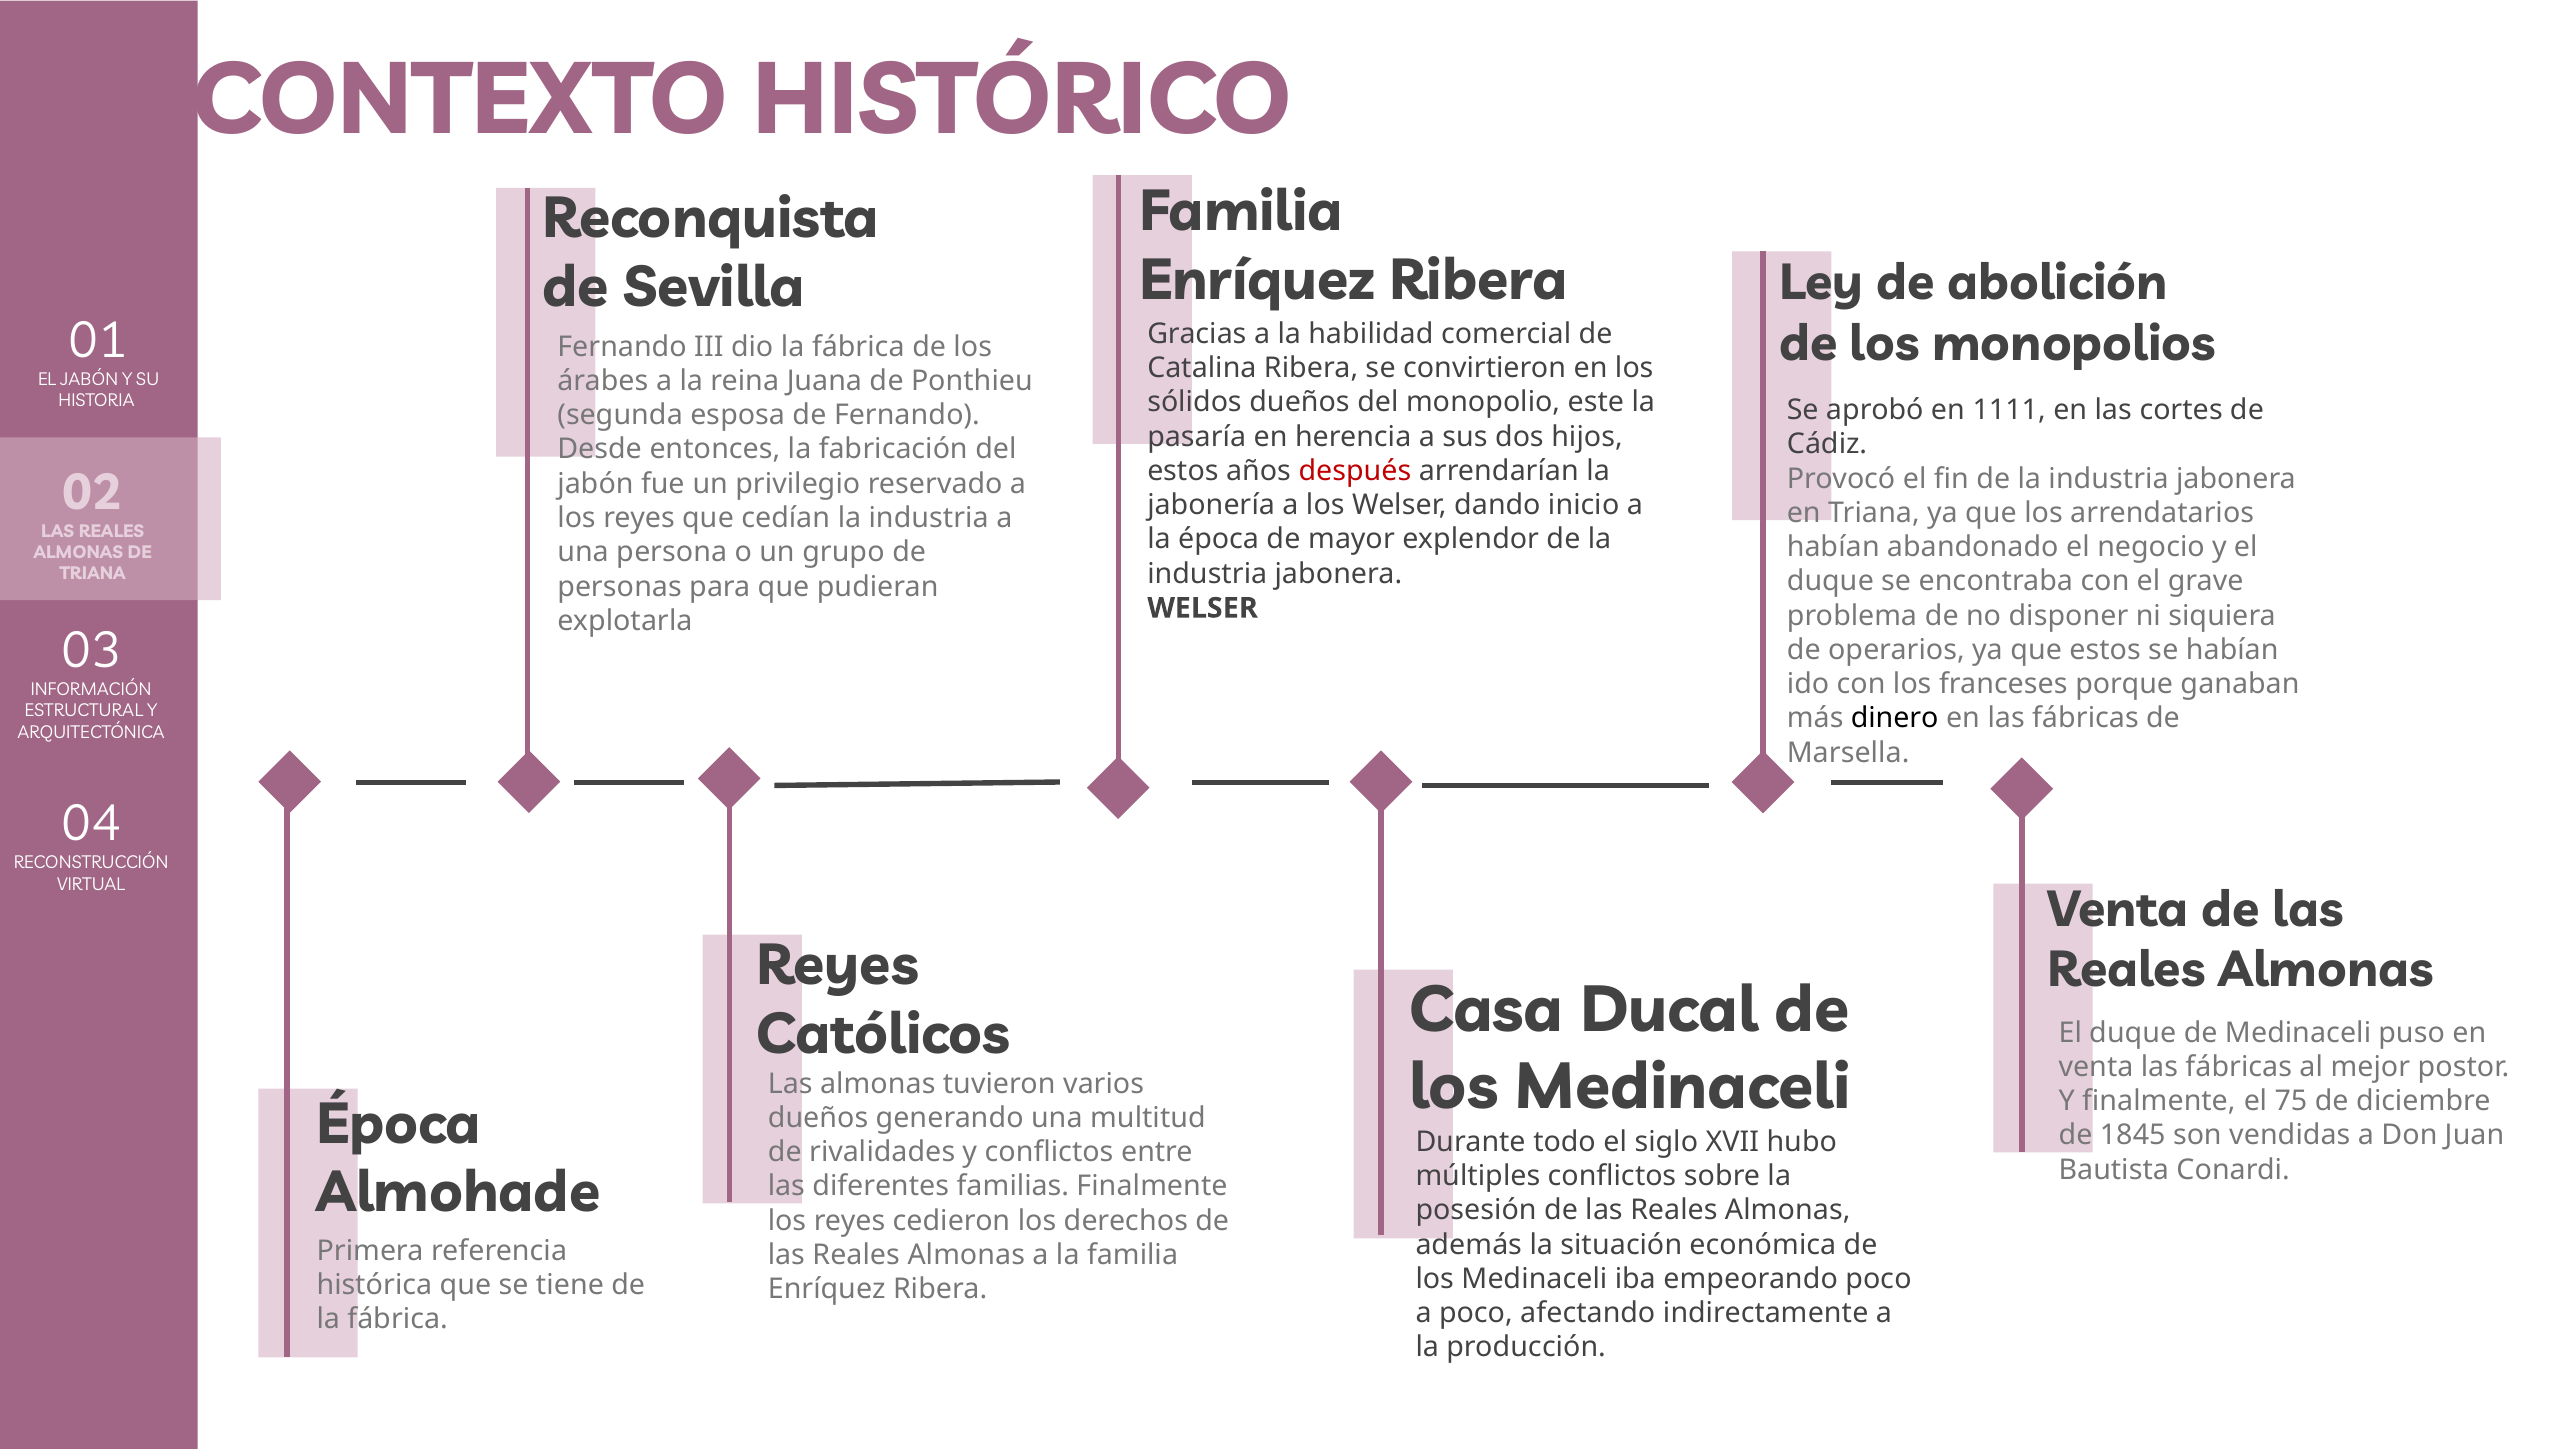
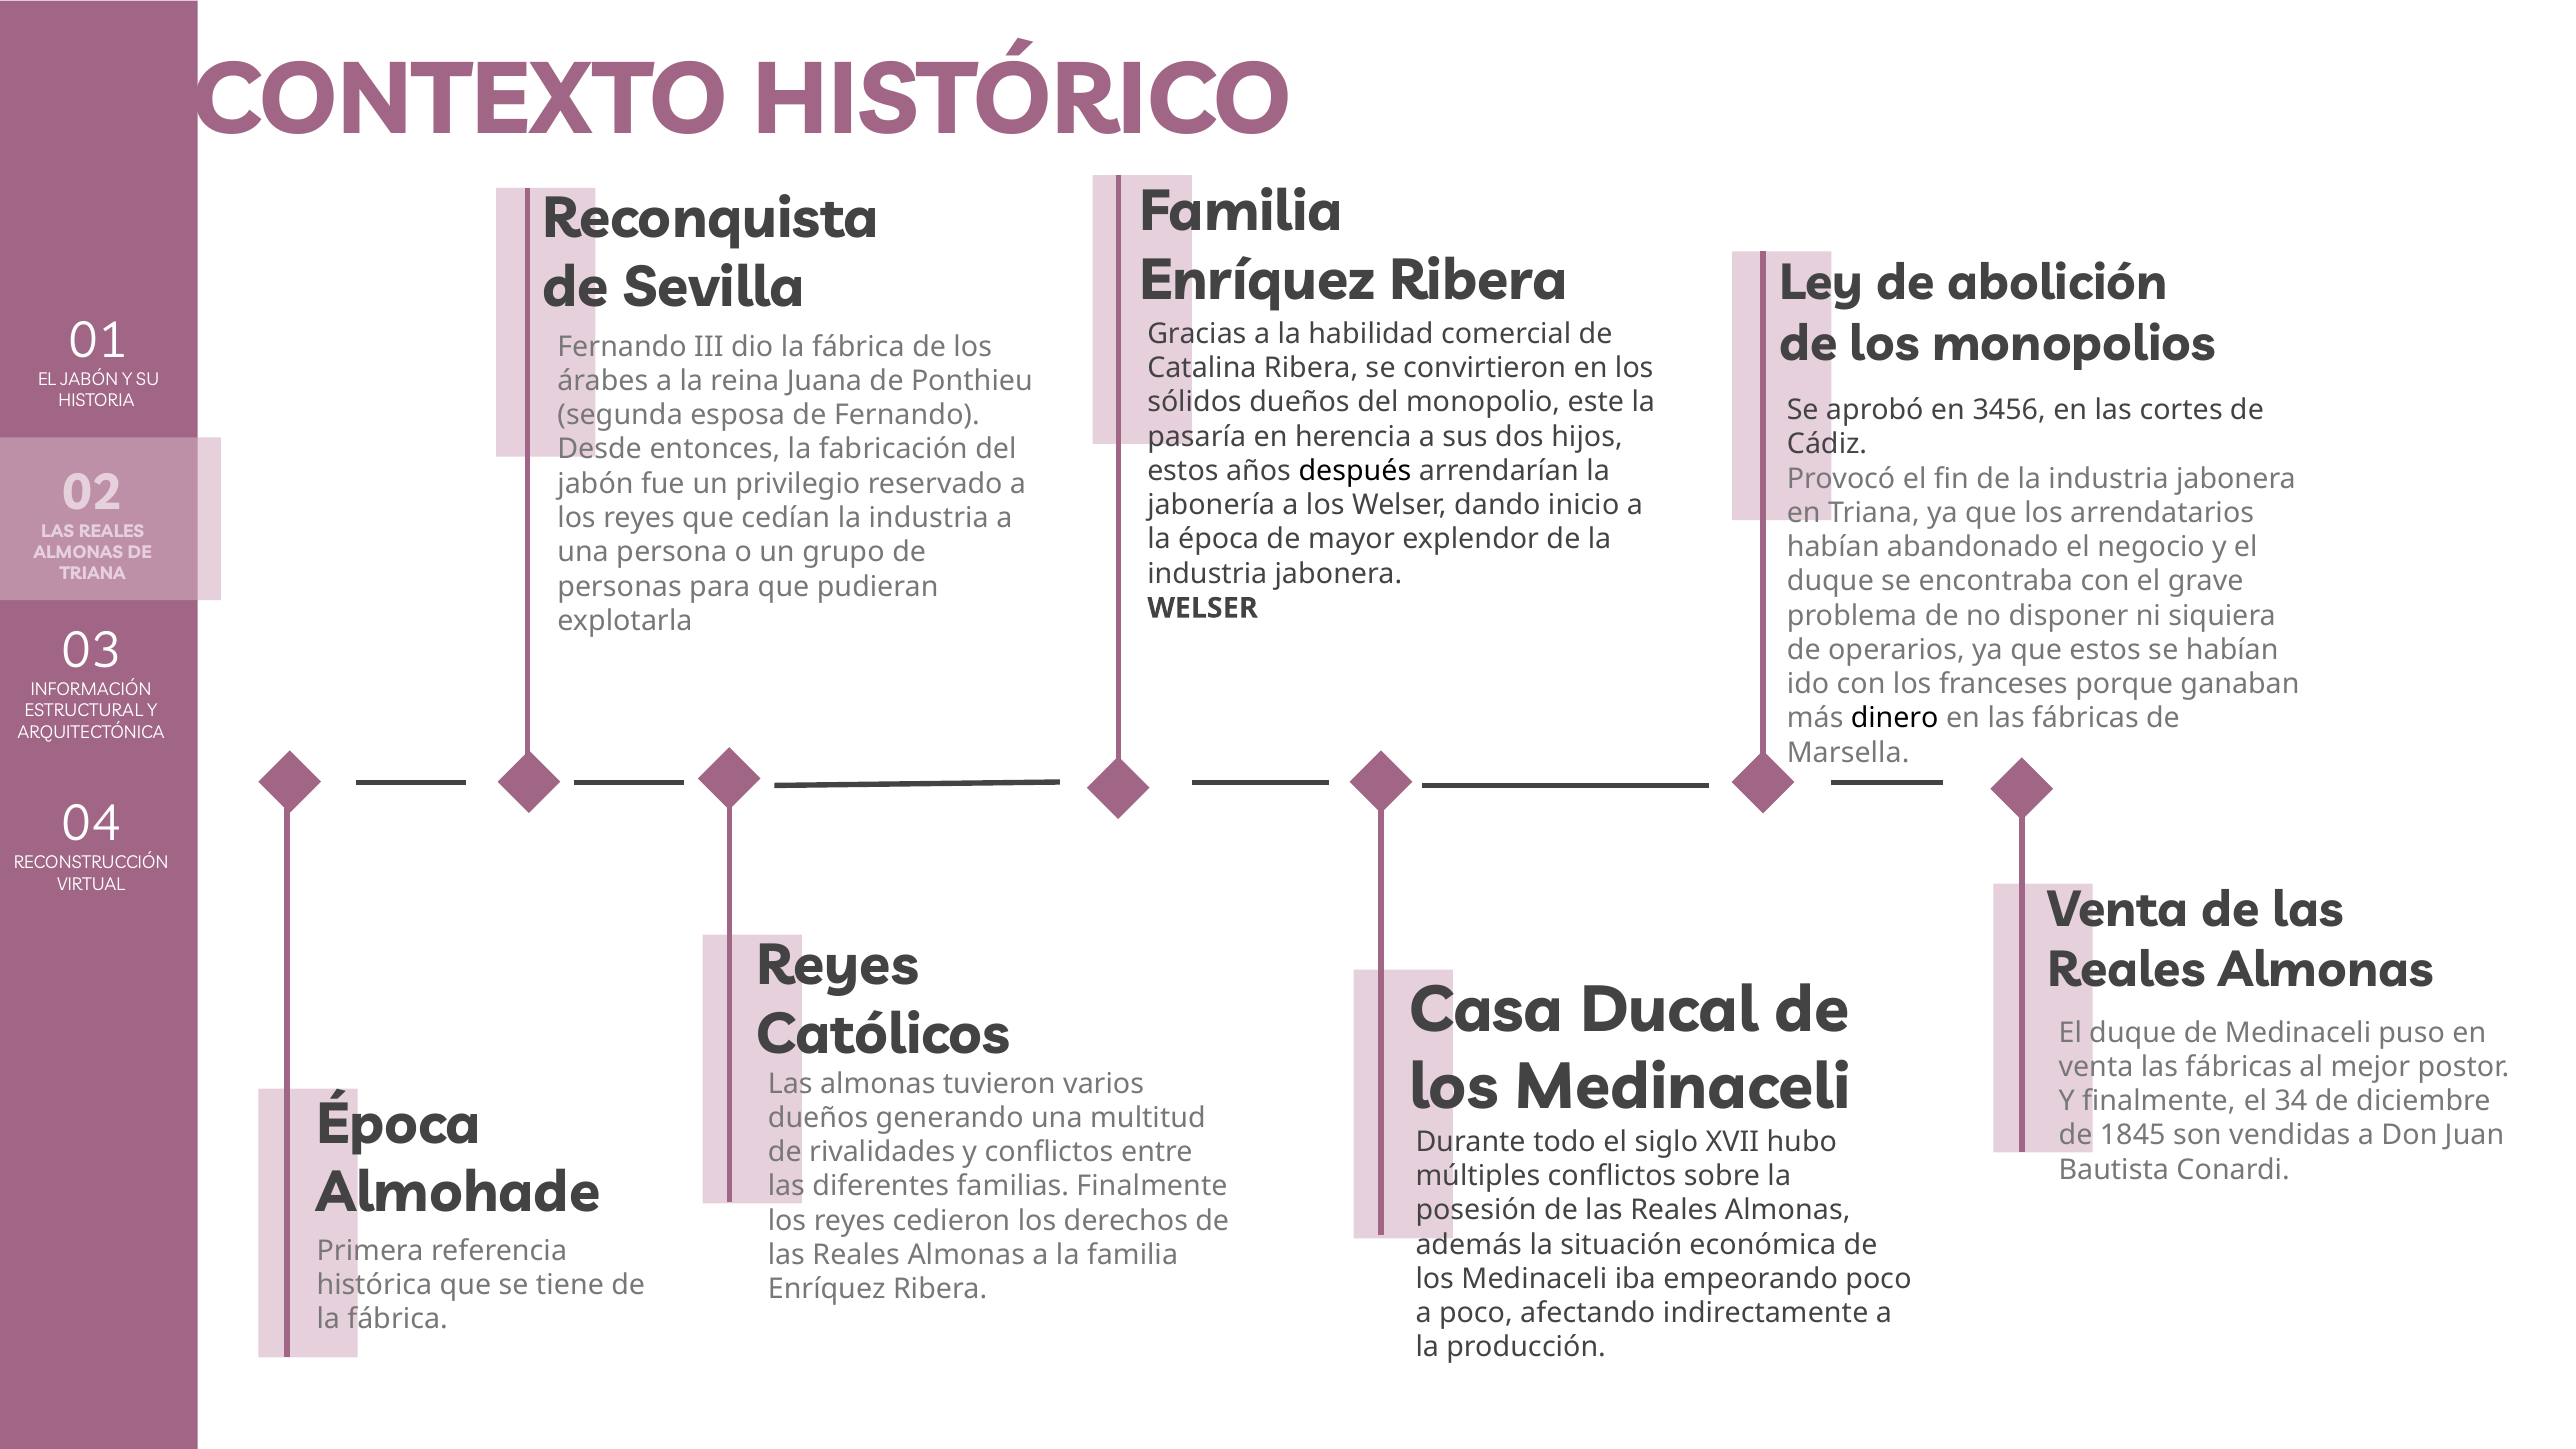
1111: 1111 -> 3456
después colour: red -> black
75: 75 -> 34
